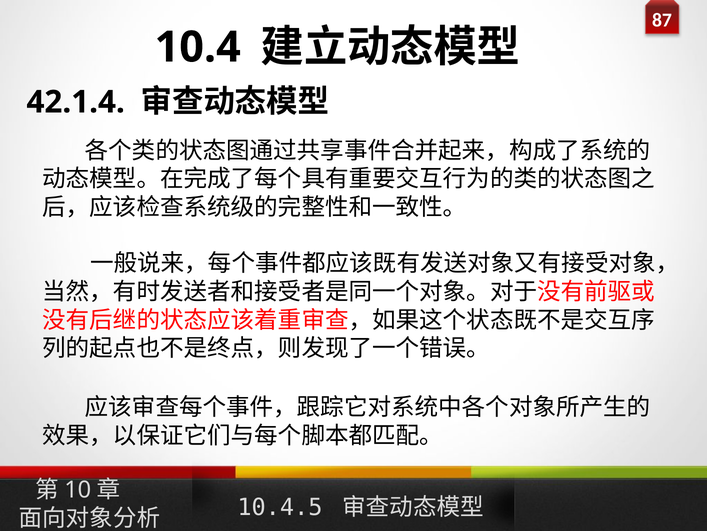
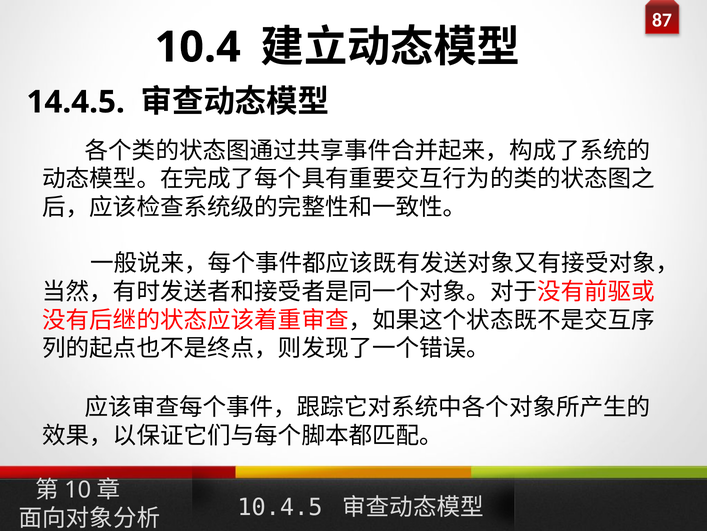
42.1.4: 42.1.4 -> 14.4.5
